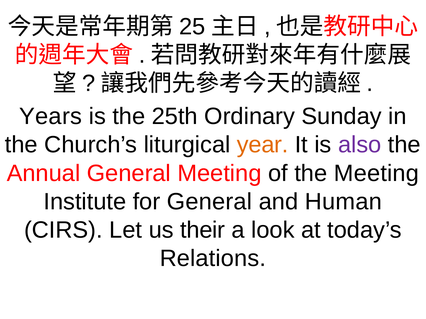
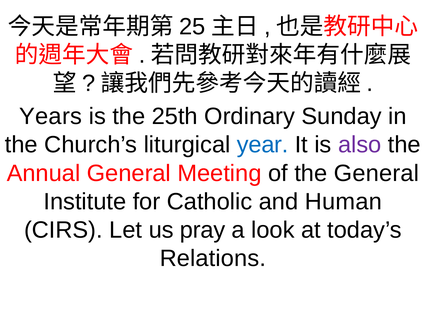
year colour: orange -> blue
the Meeting: Meeting -> General
for General: General -> Catholic
their: their -> pray
